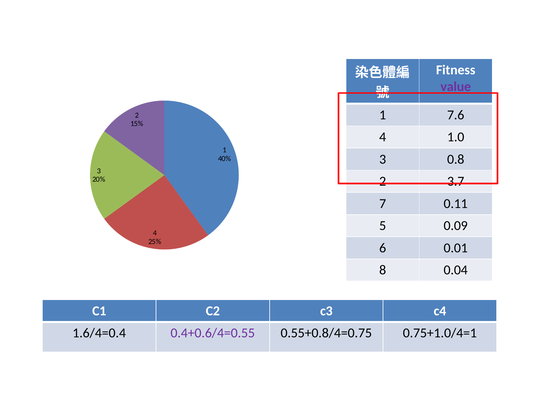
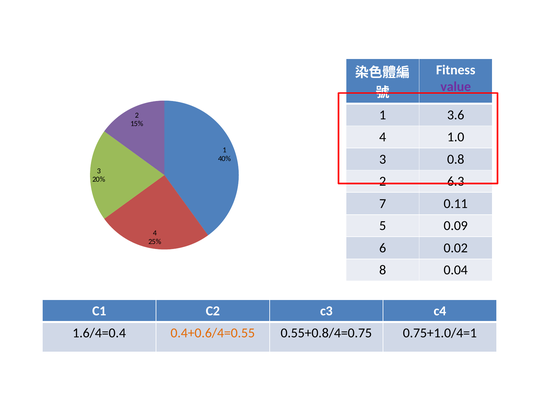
7.6: 7.6 -> 3.6
3.7: 3.7 -> 6.3
0.01: 0.01 -> 0.02
0.4+0.6/4=0.55 colour: purple -> orange
